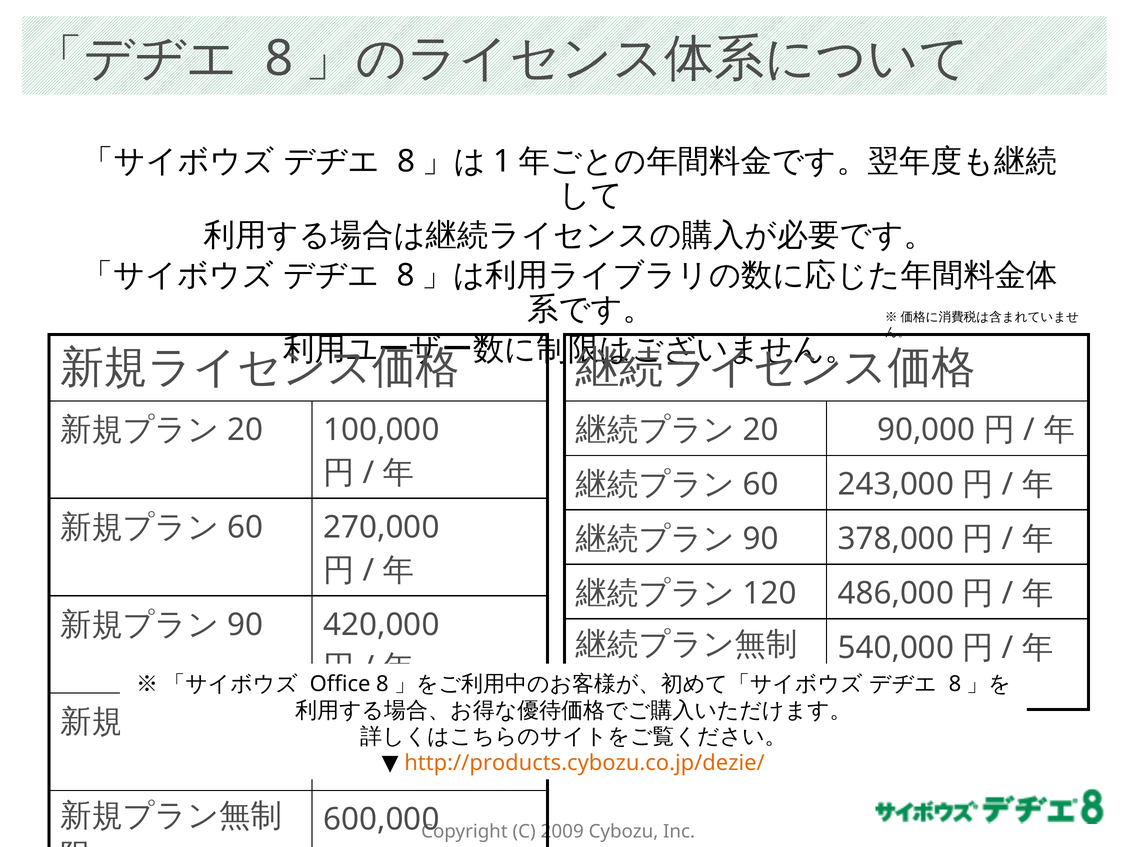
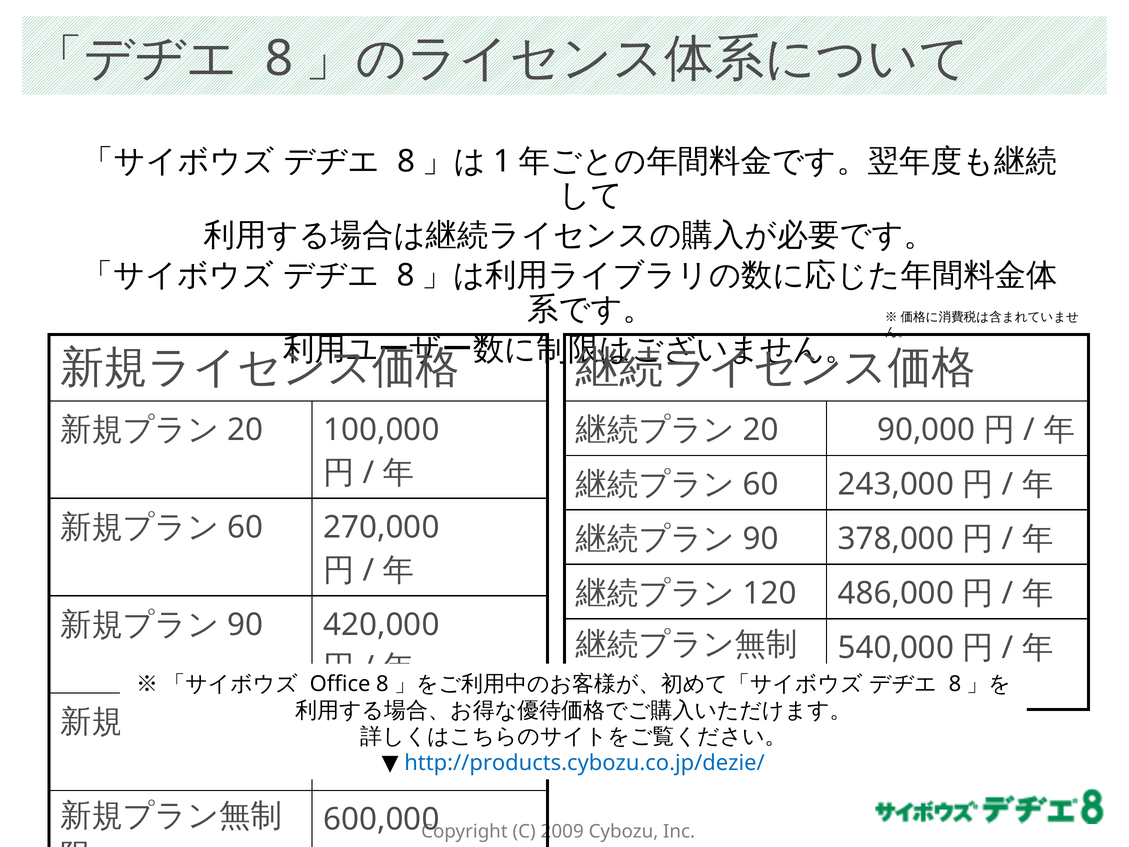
http://products.cybozu.co.jp/dezie/ colour: orange -> blue
